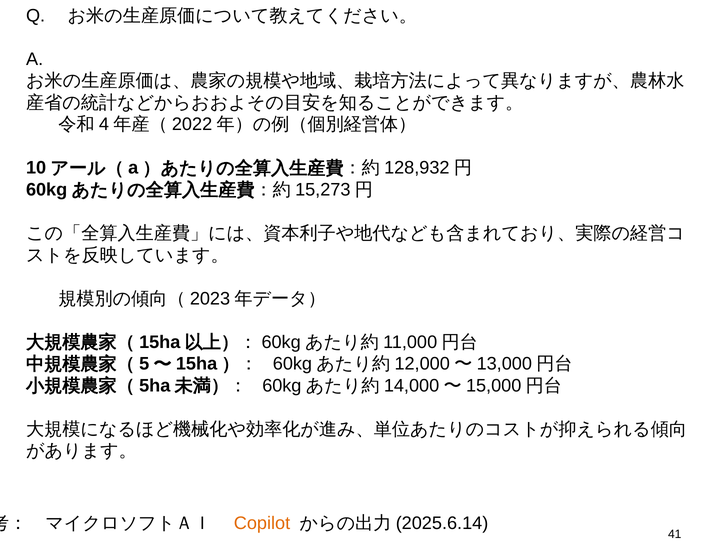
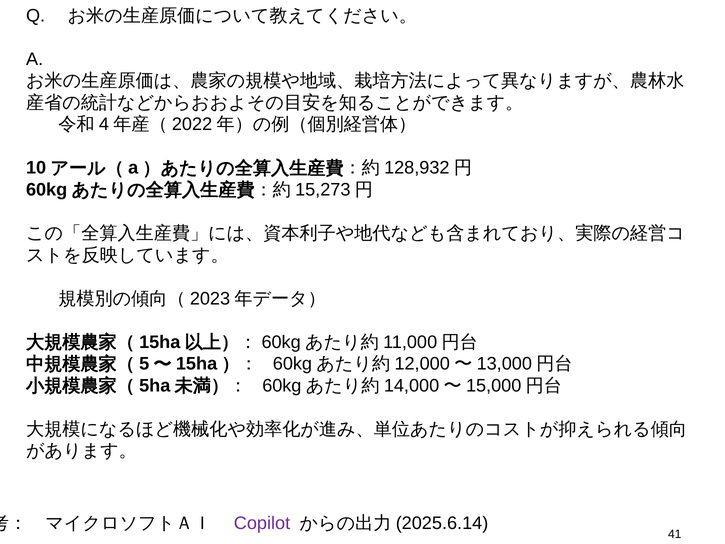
Copilot colour: orange -> purple
